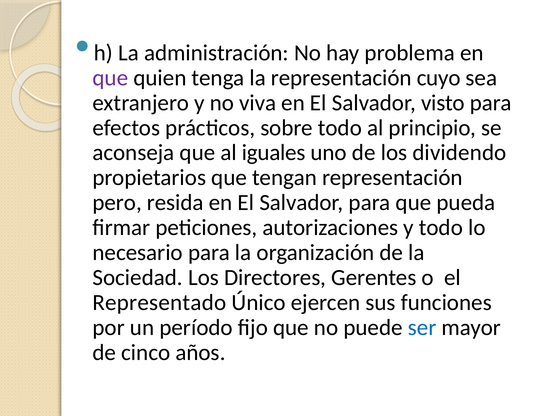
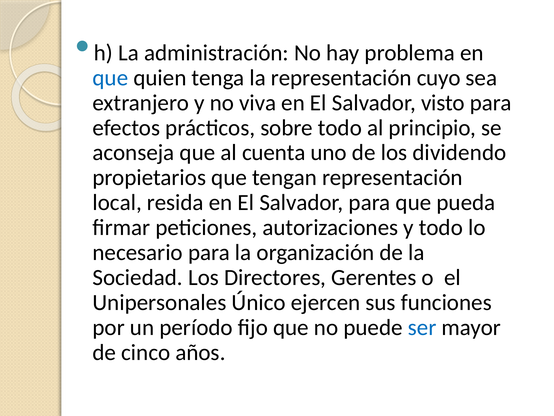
que at (110, 78) colour: purple -> blue
iguales: iguales -> cuenta
pero: pero -> local
Representado: Representado -> Unipersonales
